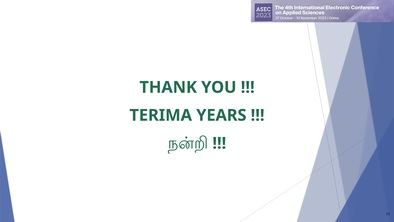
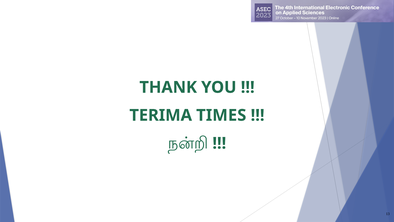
YEARS: YEARS -> TIMES
